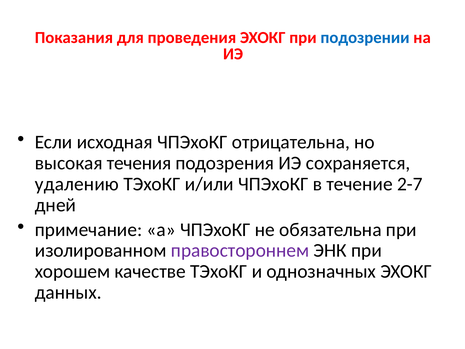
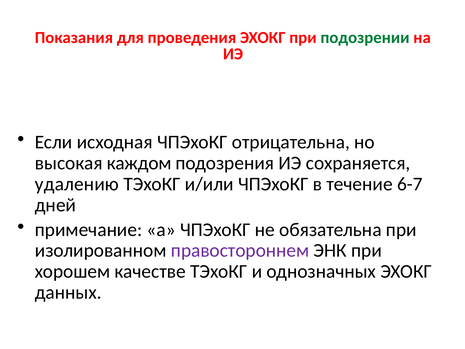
подозрении colour: blue -> green
течения: течения -> каждом
2-7: 2-7 -> 6-7
